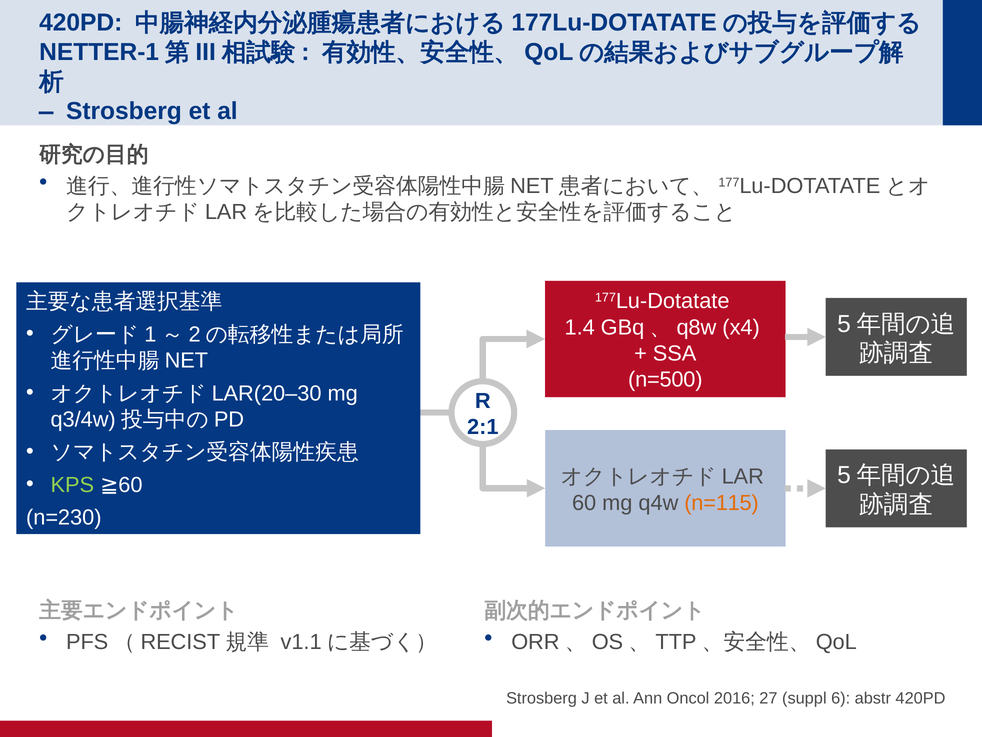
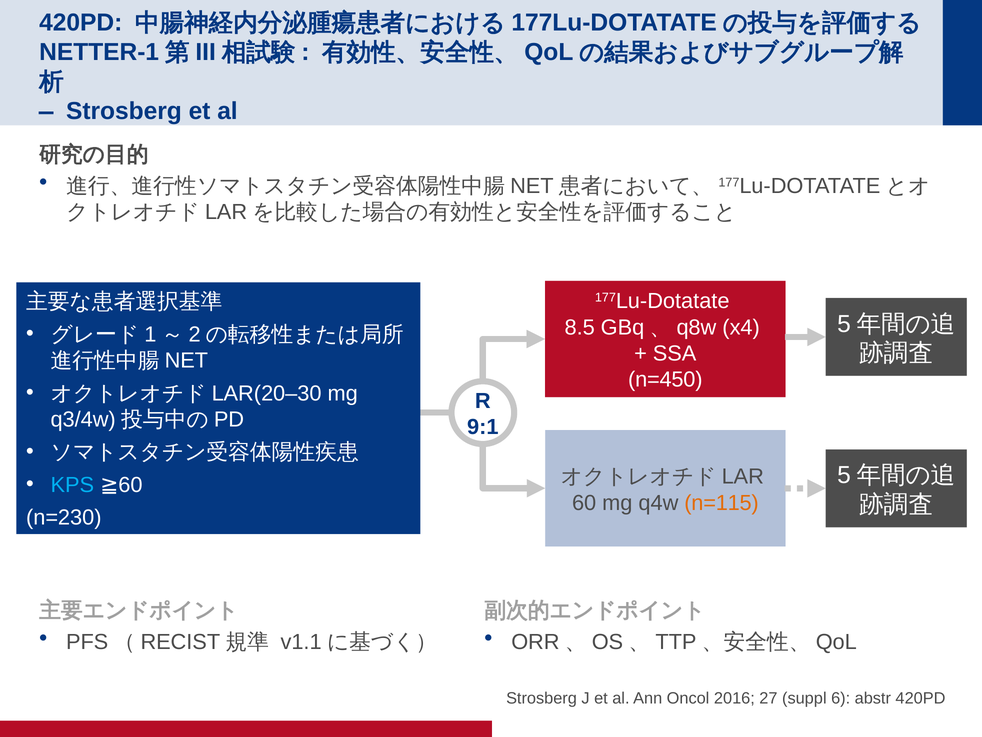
1.4: 1.4 -> 8.5
n=500: n=500 -> n=450
2:1: 2:1 -> 9:1
KPS colour: light green -> light blue
